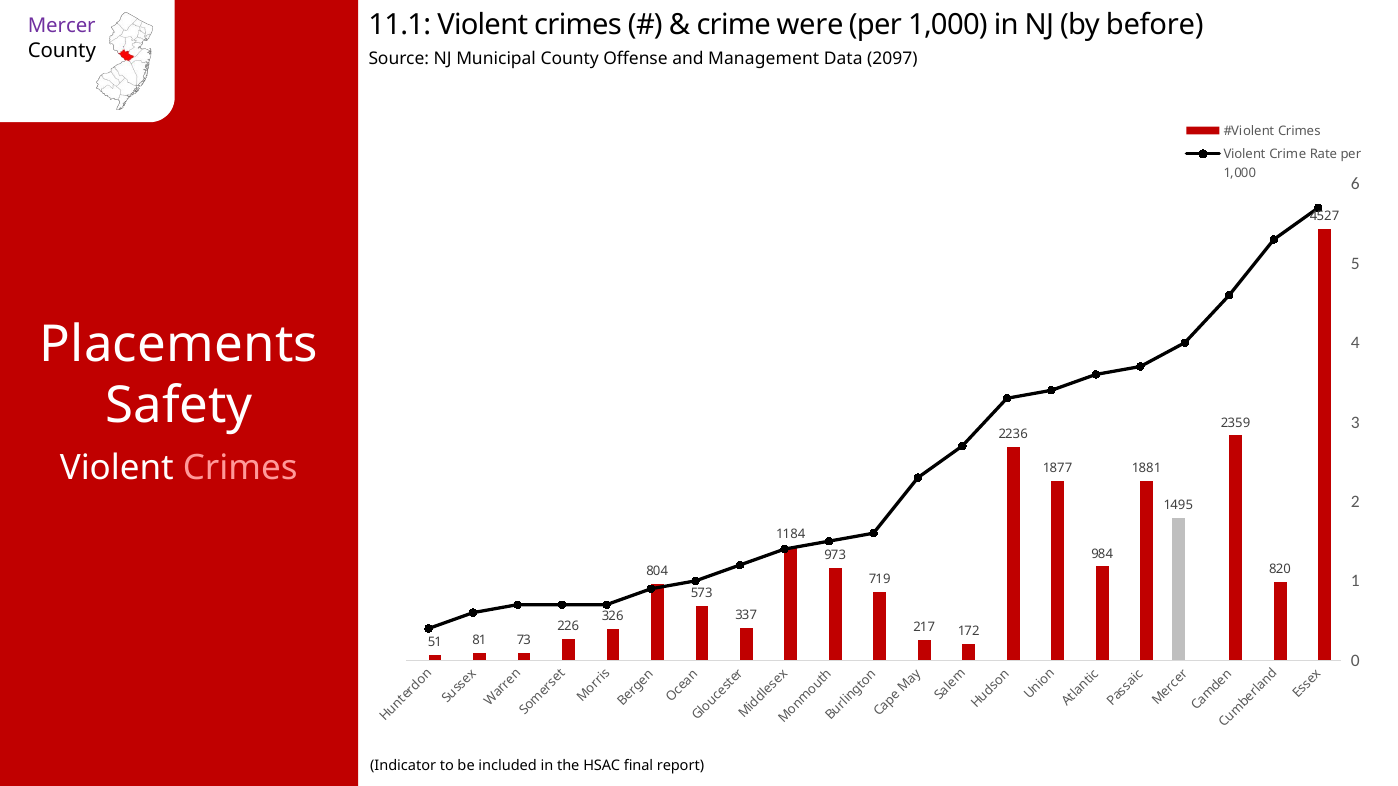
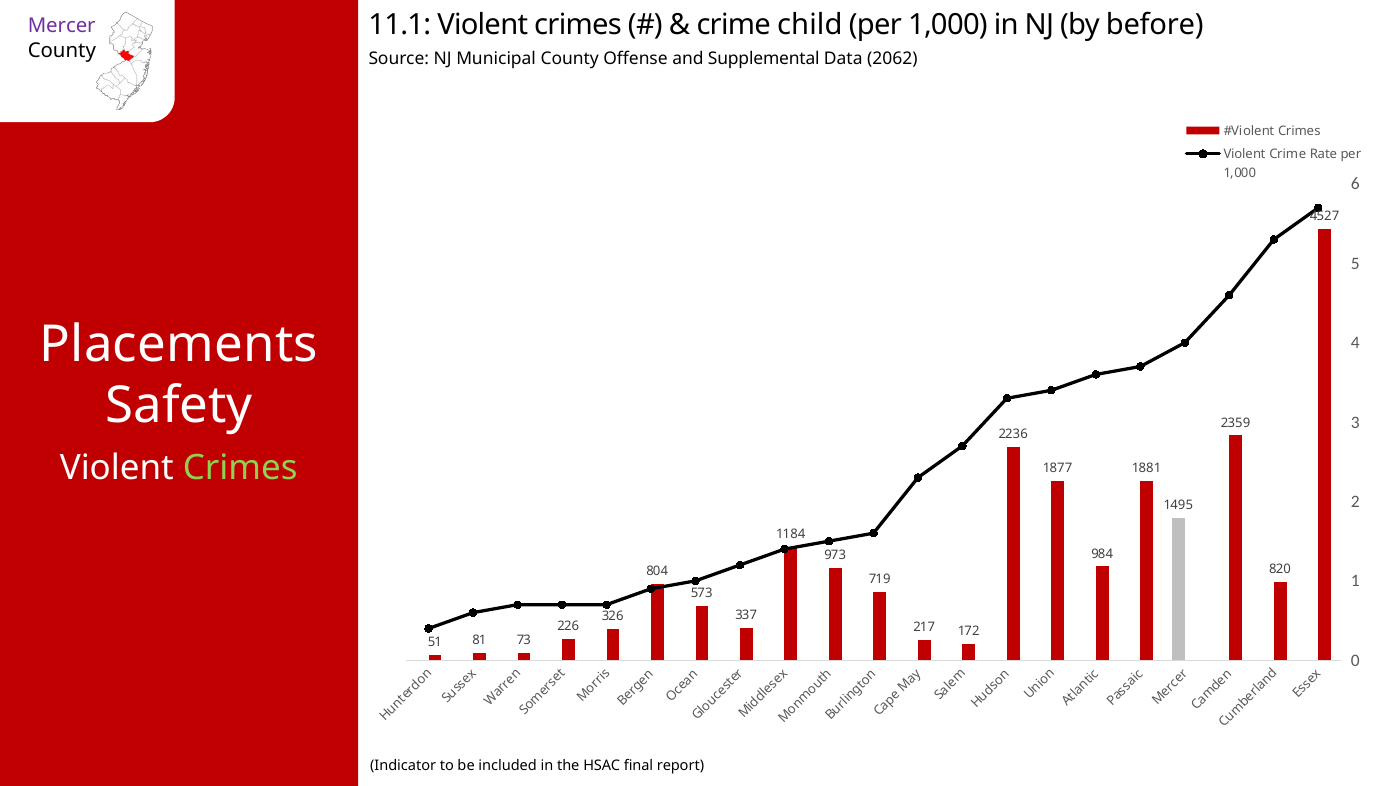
were: were -> child
Management: Management -> Supplemental
2097: 2097 -> 2062
Crimes at (240, 468) colour: pink -> light green
